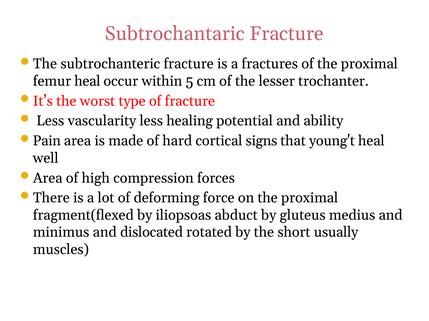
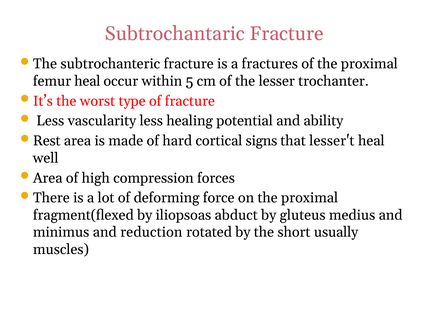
Pain: Pain -> Rest
young't: young't -> lesser't
dislocated: dislocated -> reduction
